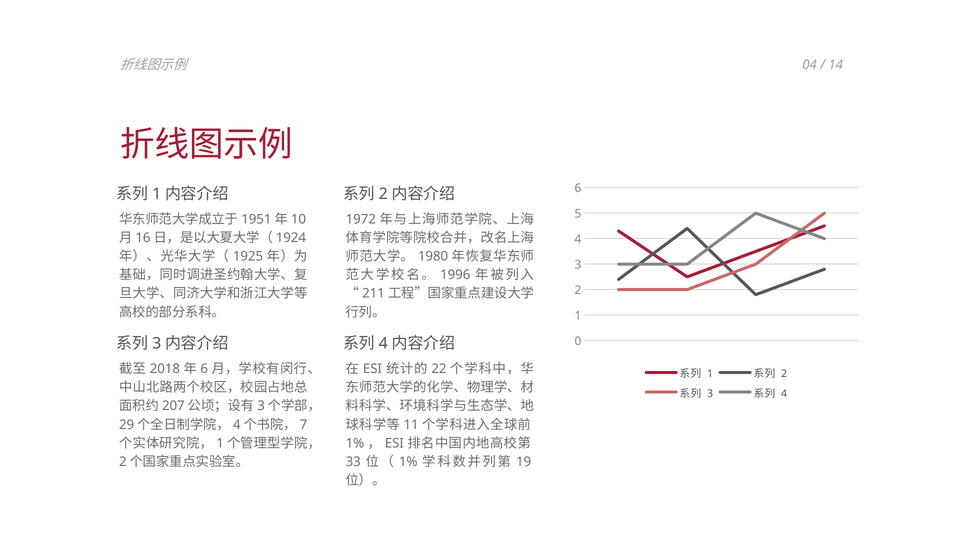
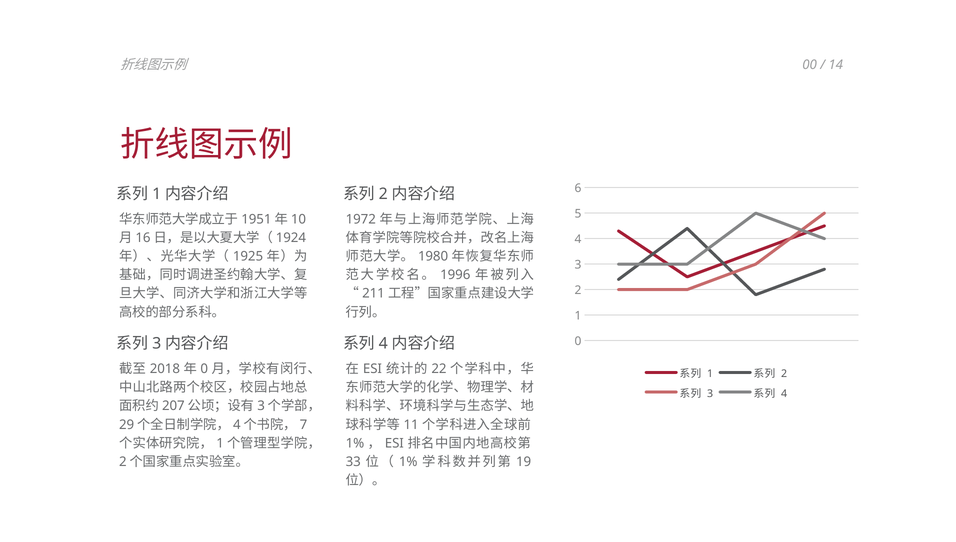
04: 04 -> 00
6 at (204, 369): 6 -> 0
